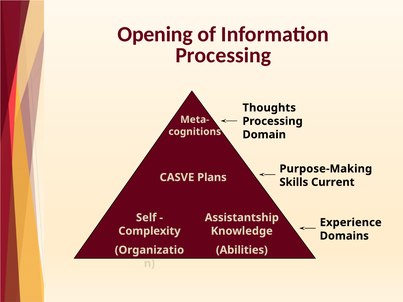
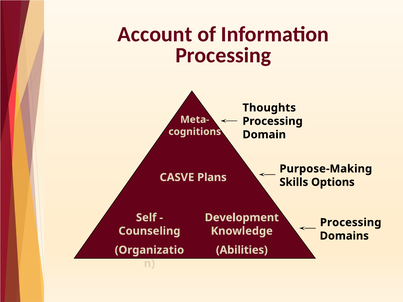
Opening: Opening -> Account
Current: Current -> Options
Assistantship: Assistantship -> Development
Experience at (351, 223): Experience -> Processing
Complexity: Complexity -> Counseling
